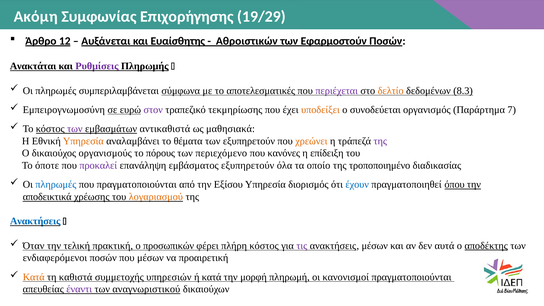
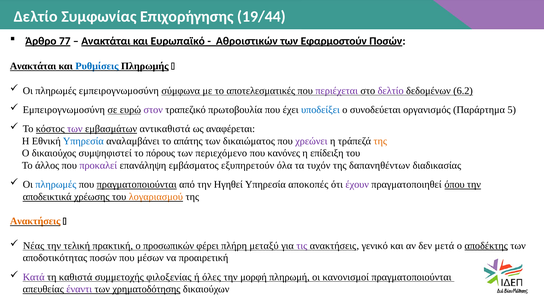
Ακόμη at (36, 17): Ακόμη -> Δελτίο
19/29: 19/29 -> 19/44
12: 12 -> 77
Αυξάνεται at (106, 41): Αυξάνεται -> Ανακτάται
Ευαίσθητης: Ευαίσθητης -> Ευρωπαϊκό
Ρυθμίσεις colour: purple -> blue
πληρωμές συμπεριλαμβάνεται: συμπεριλαμβάνεται -> εμπειρογνωμοσύνη
δελτίο at (391, 91) colour: orange -> purple
8.3: 8.3 -> 6.2
τεκμηρίωσης: τεκμηρίωσης -> πρωτοβουλία
υποδείξει colour: orange -> blue
7: 7 -> 5
μαθησιακά: μαθησιακά -> αναφέρεται
Υπηρεσία at (83, 141) colour: orange -> blue
θέματα: θέματα -> απάτης
των εξυπηρετούν: εξυπηρετούν -> δικαιώματος
χρεώνει colour: orange -> purple
της at (380, 141) colour: purple -> orange
οργανισμούς: οργανισμούς -> συμψηφιστεί
όποτε: όποτε -> άλλος
οποίο: οποίο -> τυχόν
τροποποιημένο: τροποποιημένο -> δαπανηθέντων
πραγματοποιούνται at (137, 185) underline: none -> present
Εξίσου: Εξίσου -> Ηγηθεί
διορισμός: διορισμός -> αποκοπές
έχουν colour: blue -> purple
Ανακτήσεις at (35, 221) colour: blue -> orange
Όταν: Όταν -> Νέας
πλήρη κόστος: κόστος -> μεταξύ
ανακτήσεις μέσων: μέσων -> γενικό
αυτά: αυτά -> μετά
ενδιαφερόμενοι: ενδιαφερόμενοι -> αποδοτικότητας
Κατά at (34, 277) colour: orange -> purple
υπηρεσιών: υπηρεσιών -> φιλοξενίας
ή κατά: κατά -> όλες
αναγνωριστικού: αναγνωριστικού -> χρηματοδότησης
